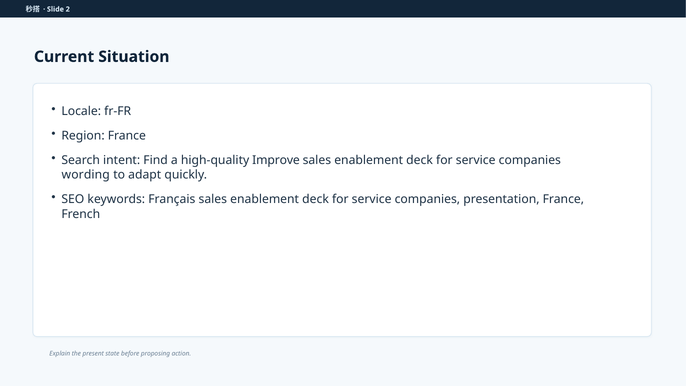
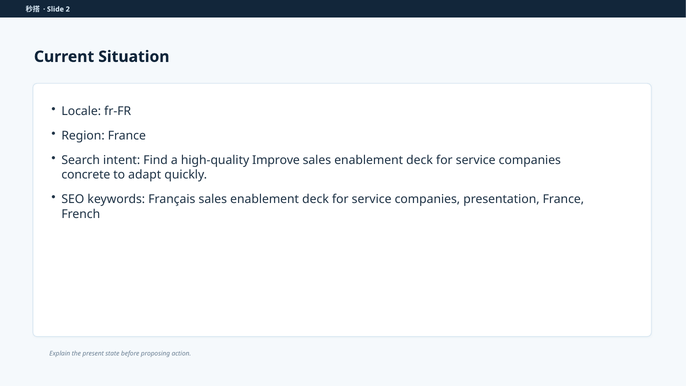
wording: wording -> concrete
